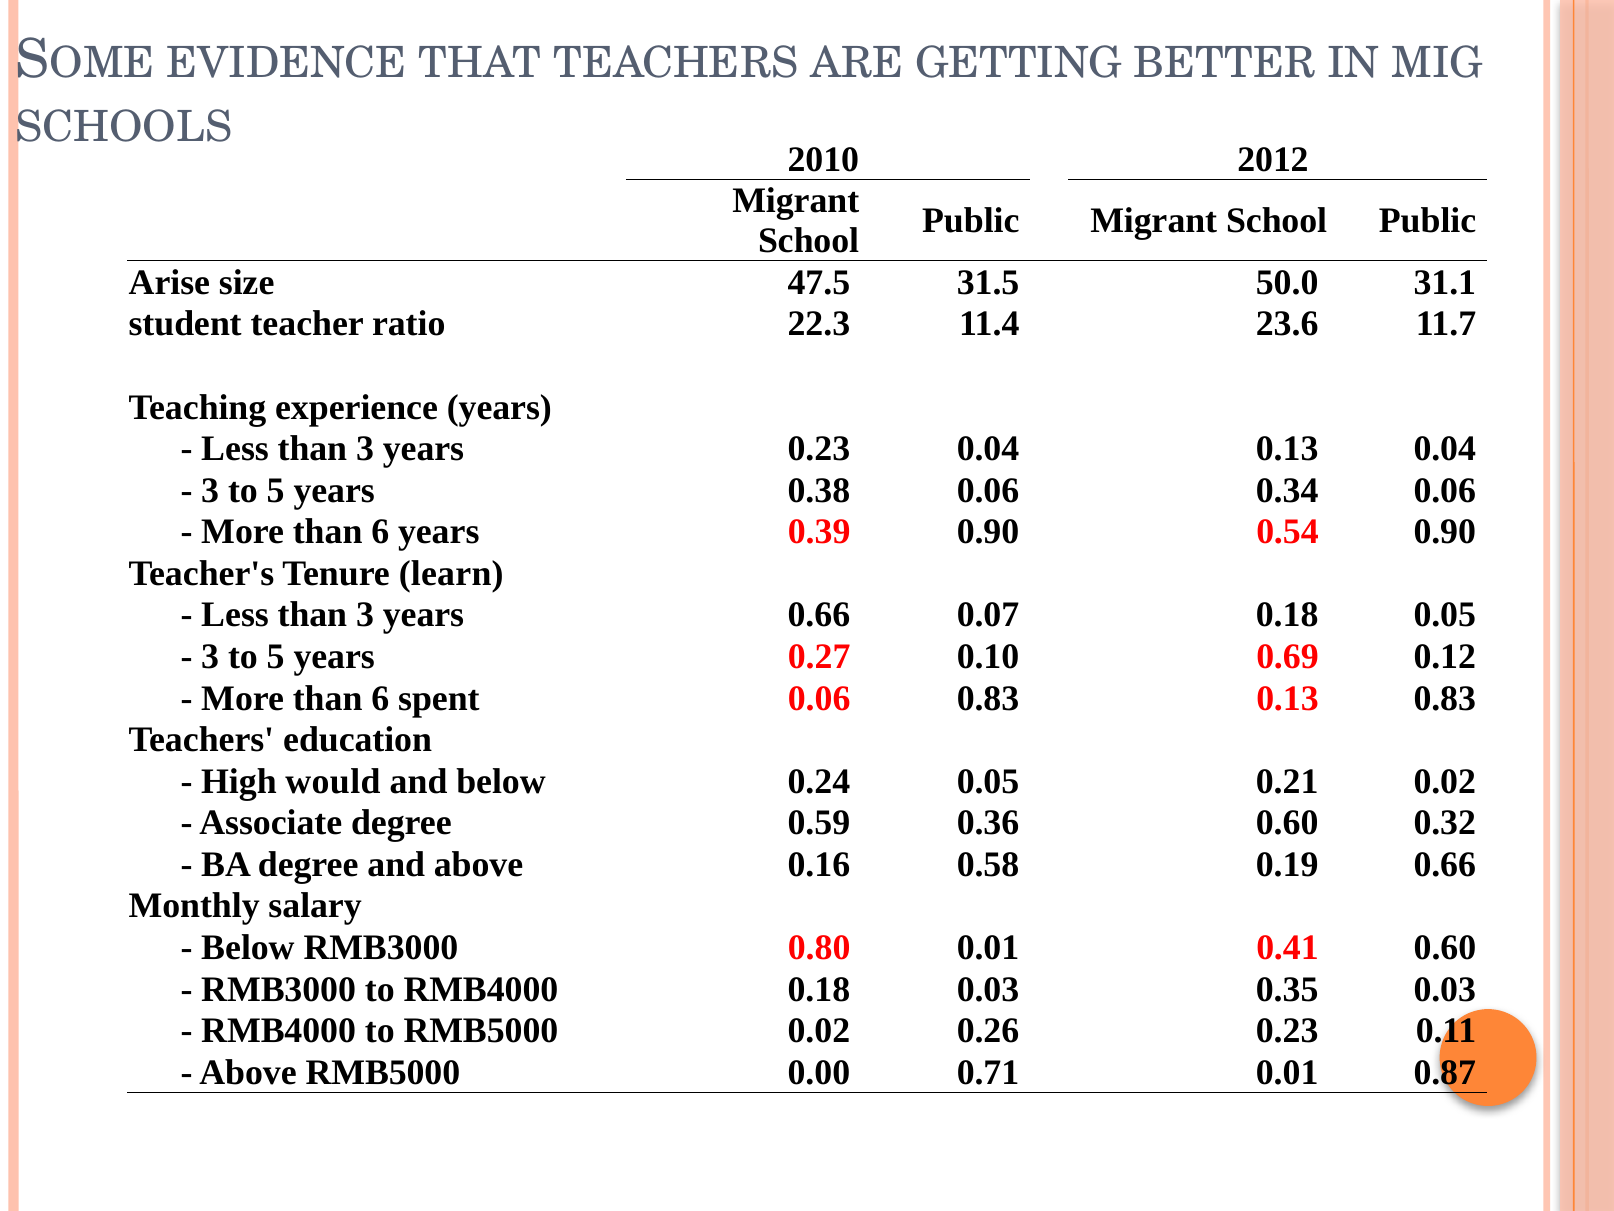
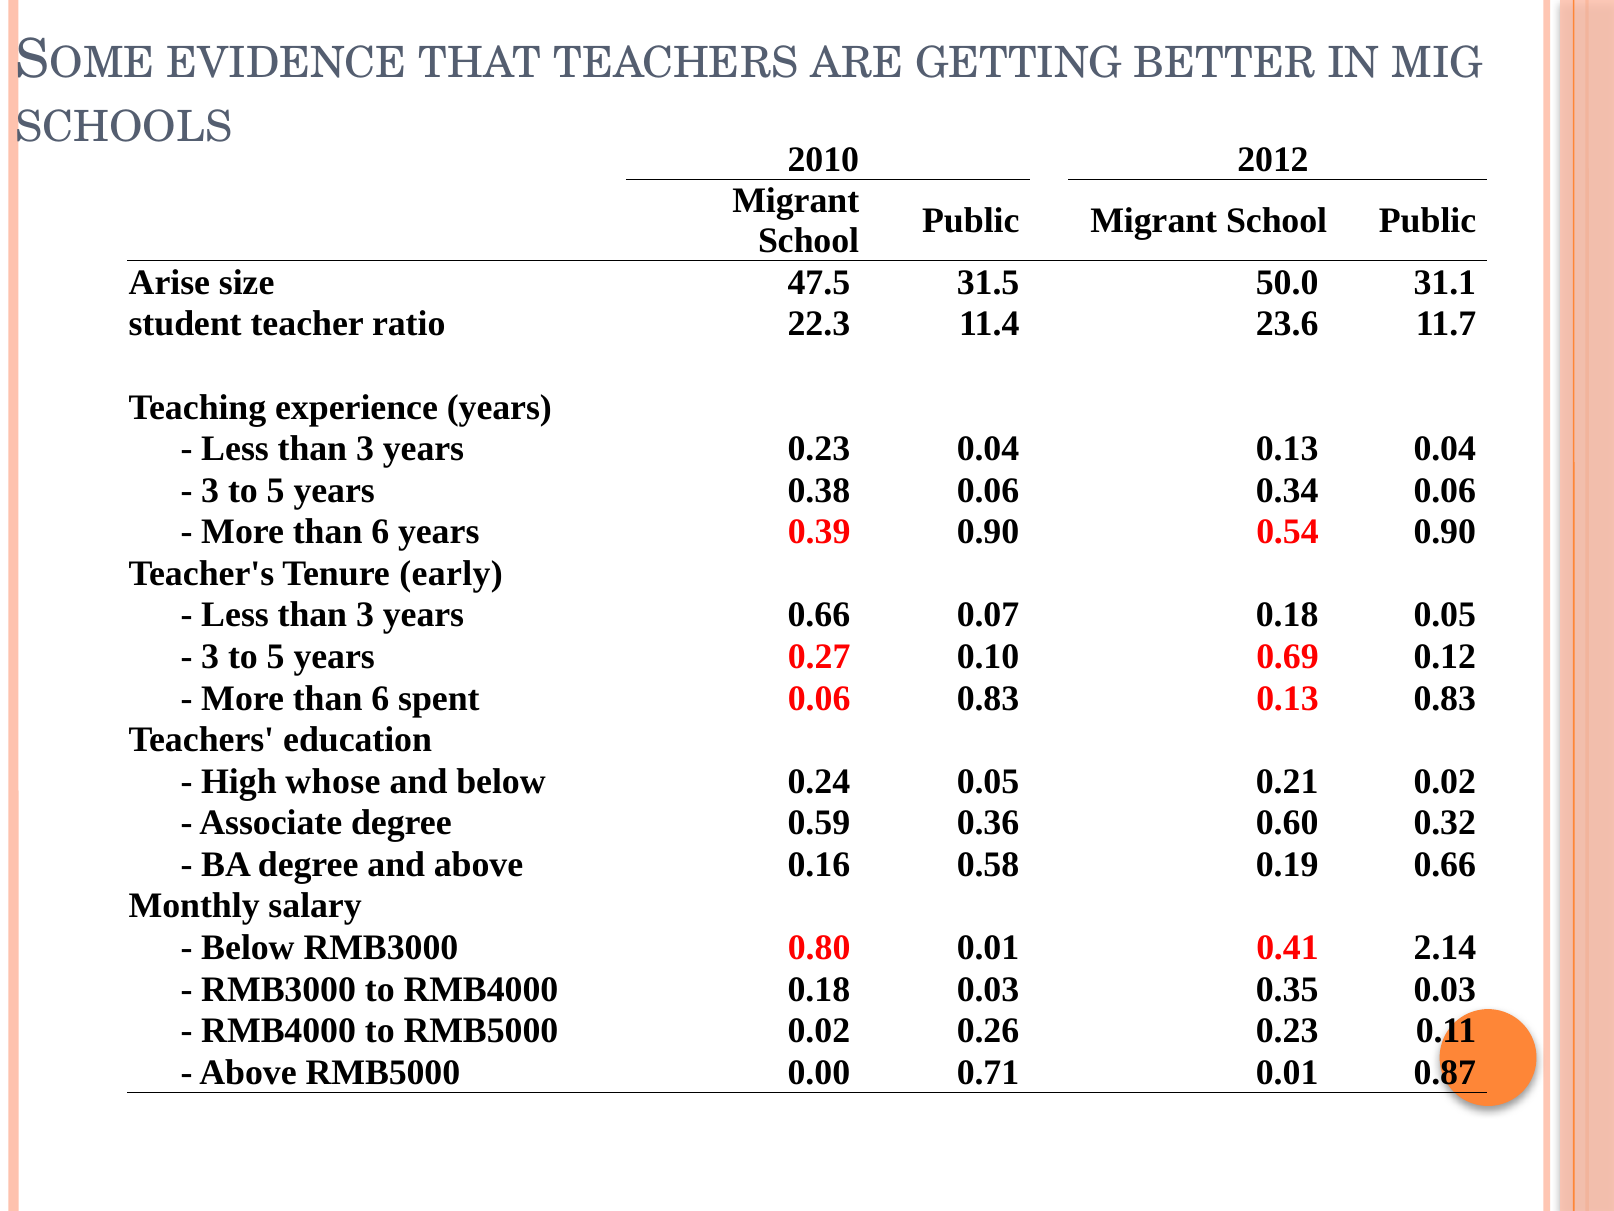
learn: learn -> early
would: would -> whose
0.41 0.60: 0.60 -> 2.14
